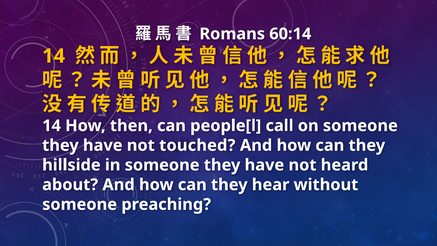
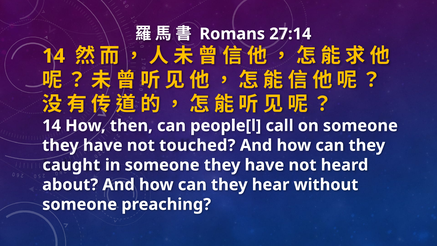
60:14: 60:14 -> 27:14
hillside: hillside -> caught
